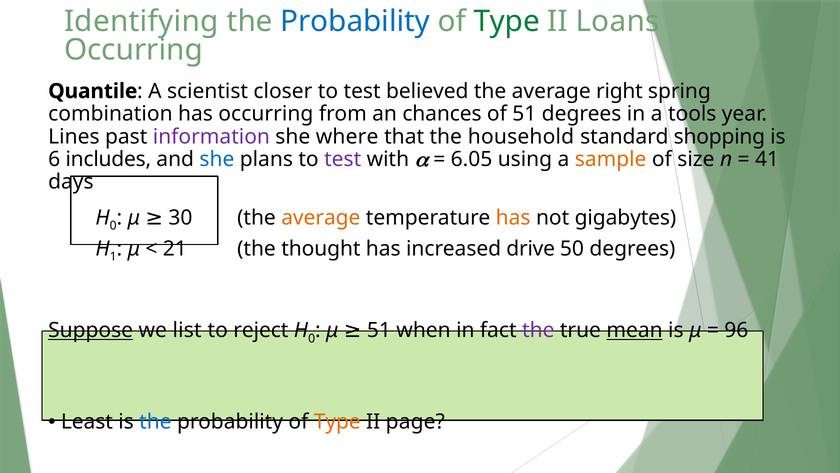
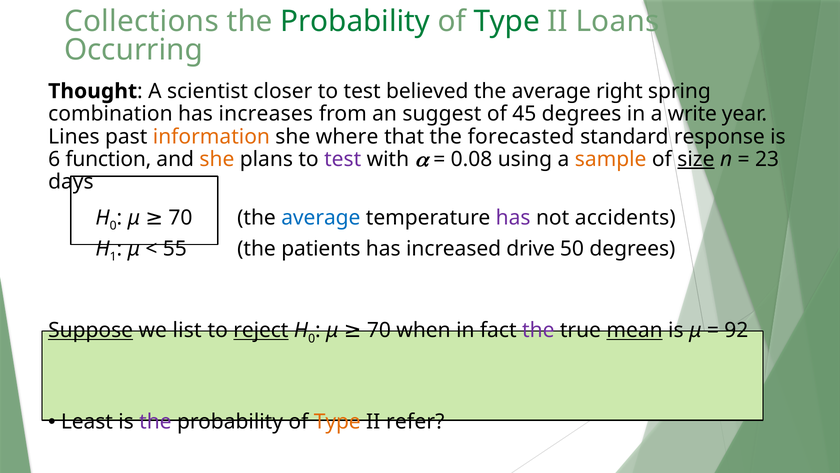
Identifying: Identifying -> Collections
Probability at (355, 21) colour: blue -> green
Quantile: Quantile -> Thought
has occurring: occurring -> increases
chances: chances -> suggest
of 51: 51 -> 45
tools: tools -> write
information colour: purple -> orange
household: household -> forecasted
shopping: shopping -> response
includes: includes -> function
she at (217, 159) colour: blue -> orange
6.05: 6.05 -> 0.08
size underline: none -> present
41: 41 -> 23
average at (321, 217) colour: orange -> blue
has at (513, 217) colour: orange -> purple
gigabytes: gigabytes -> accidents
30 at (180, 217): 30 -> 70
21: 21 -> 55
thought: thought -> patients
96: 96 -> 92
reject underline: none -> present
51 at (379, 330): 51 -> 70
the at (155, 421) colour: blue -> purple
page: page -> refer
